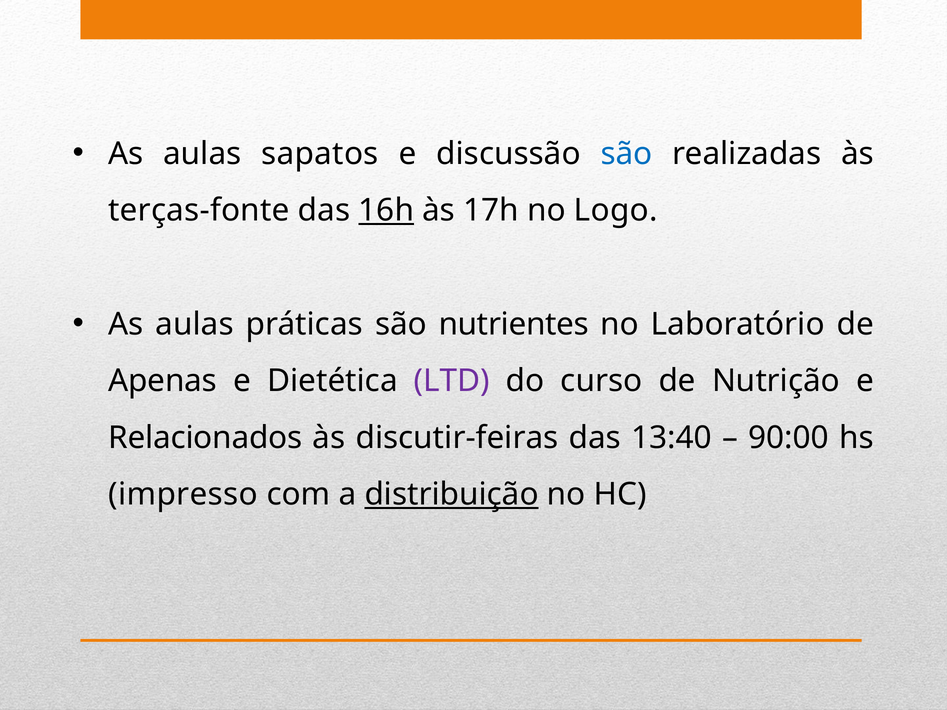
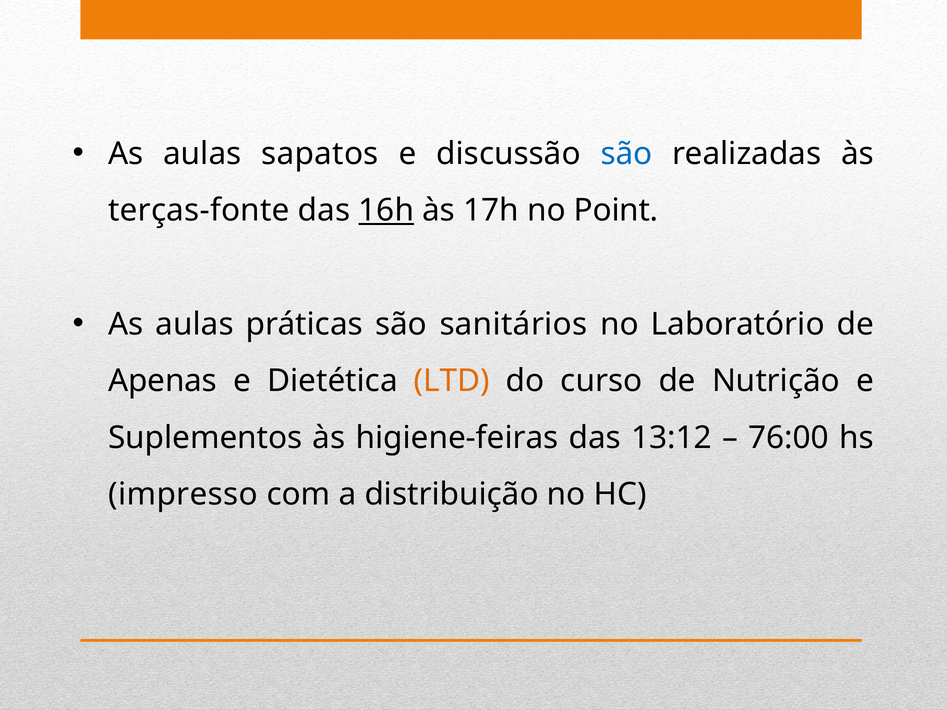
Logo: Logo -> Point
nutrientes: nutrientes -> sanitários
LTD colour: purple -> orange
Relacionados: Relacionados -> Suplementos
discutir-feiras: discutir-feiras -> higiene-feiras
13:40: 13:40 -> 13:12
90:00: 90:00 -> 76:00
distribuição underline: present -> none
